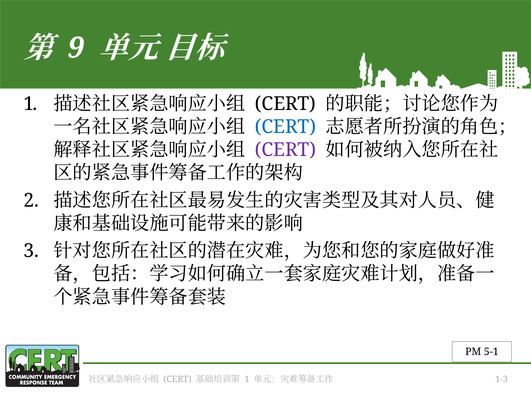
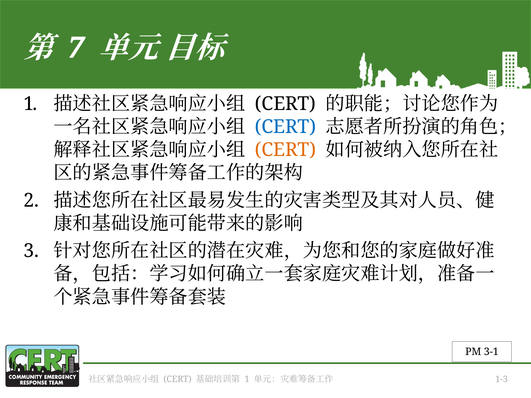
9: 9 -> 7
CERT at (285, 150) colour: purple -> orange
5-1: 5-1 -> 3-1
